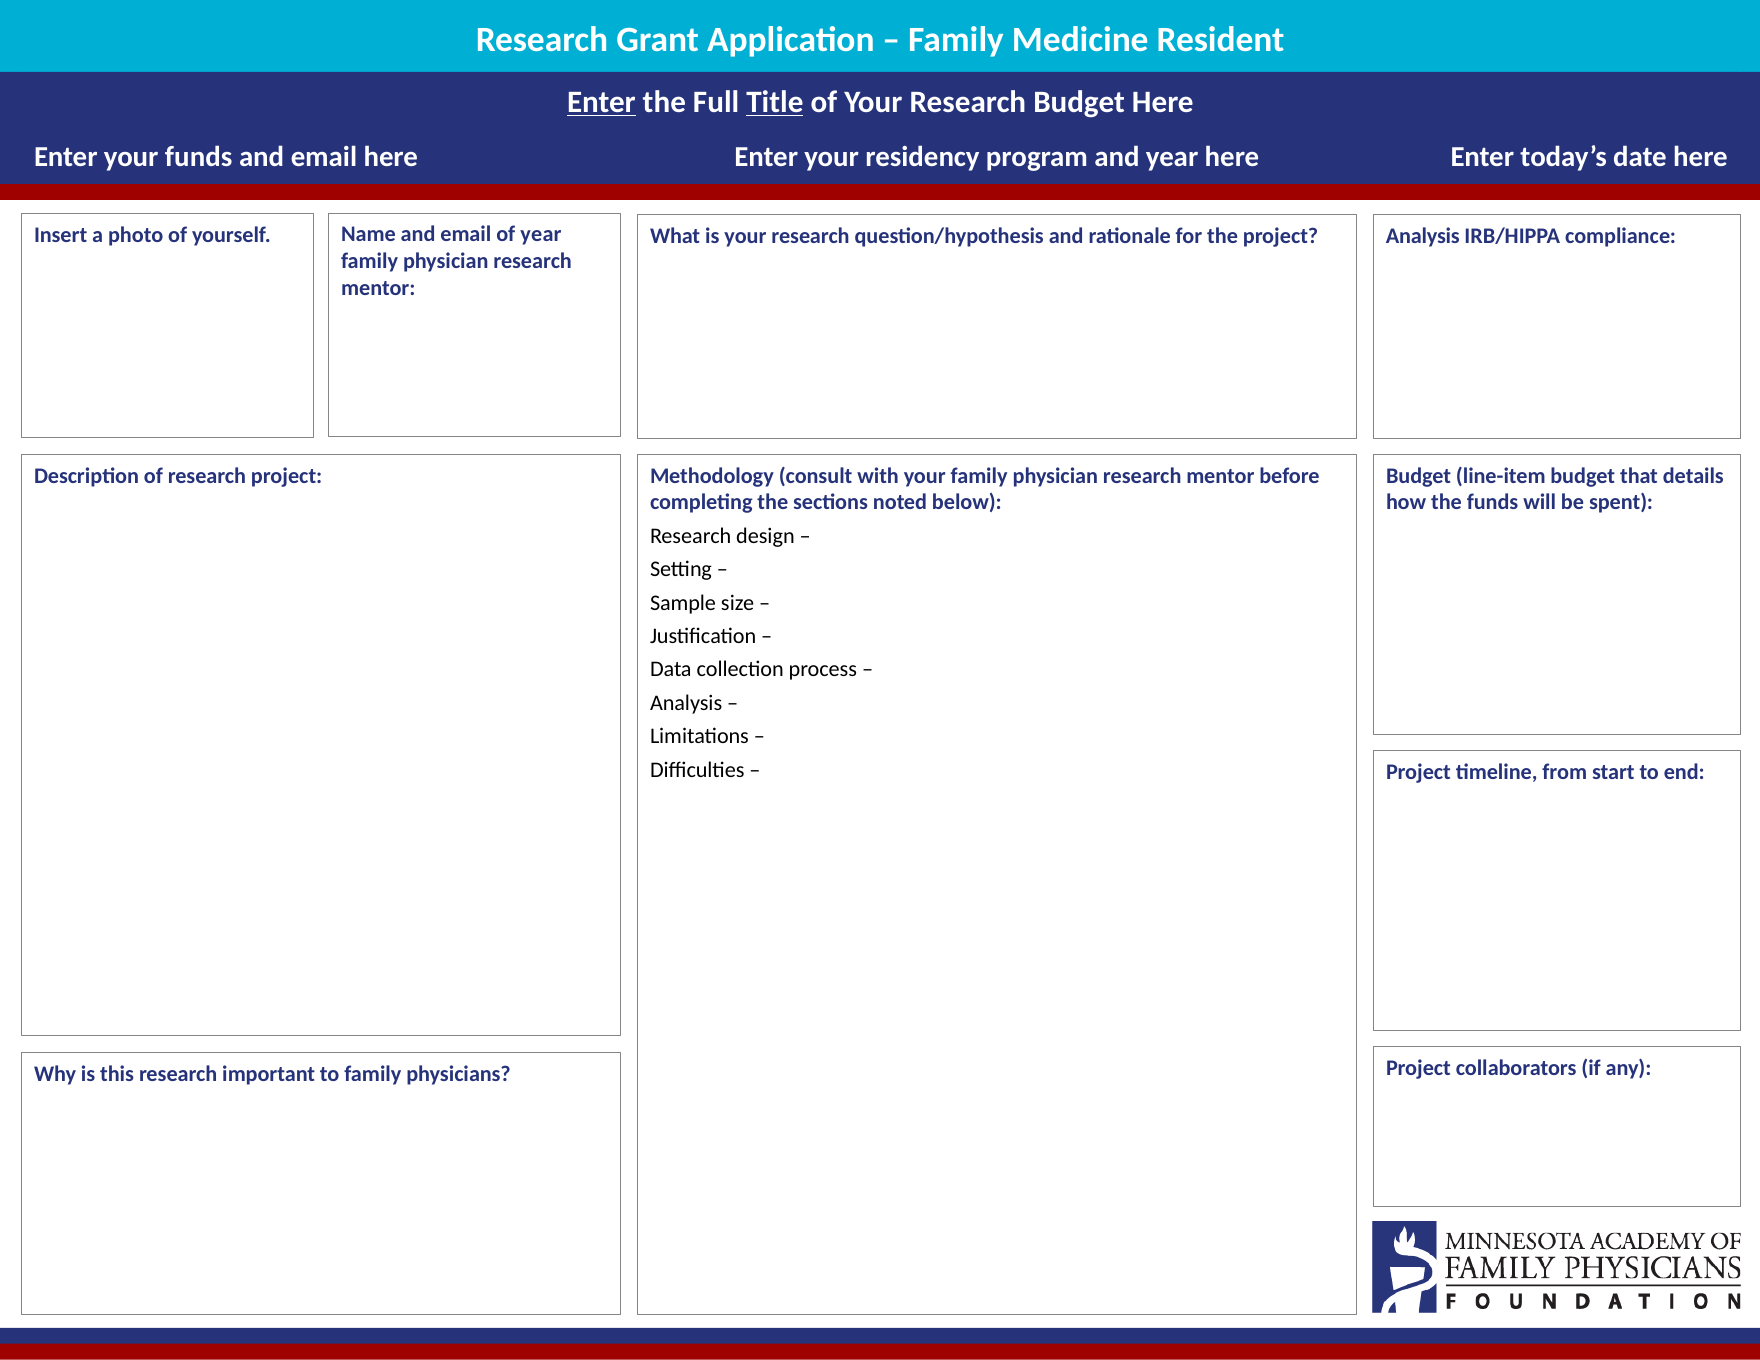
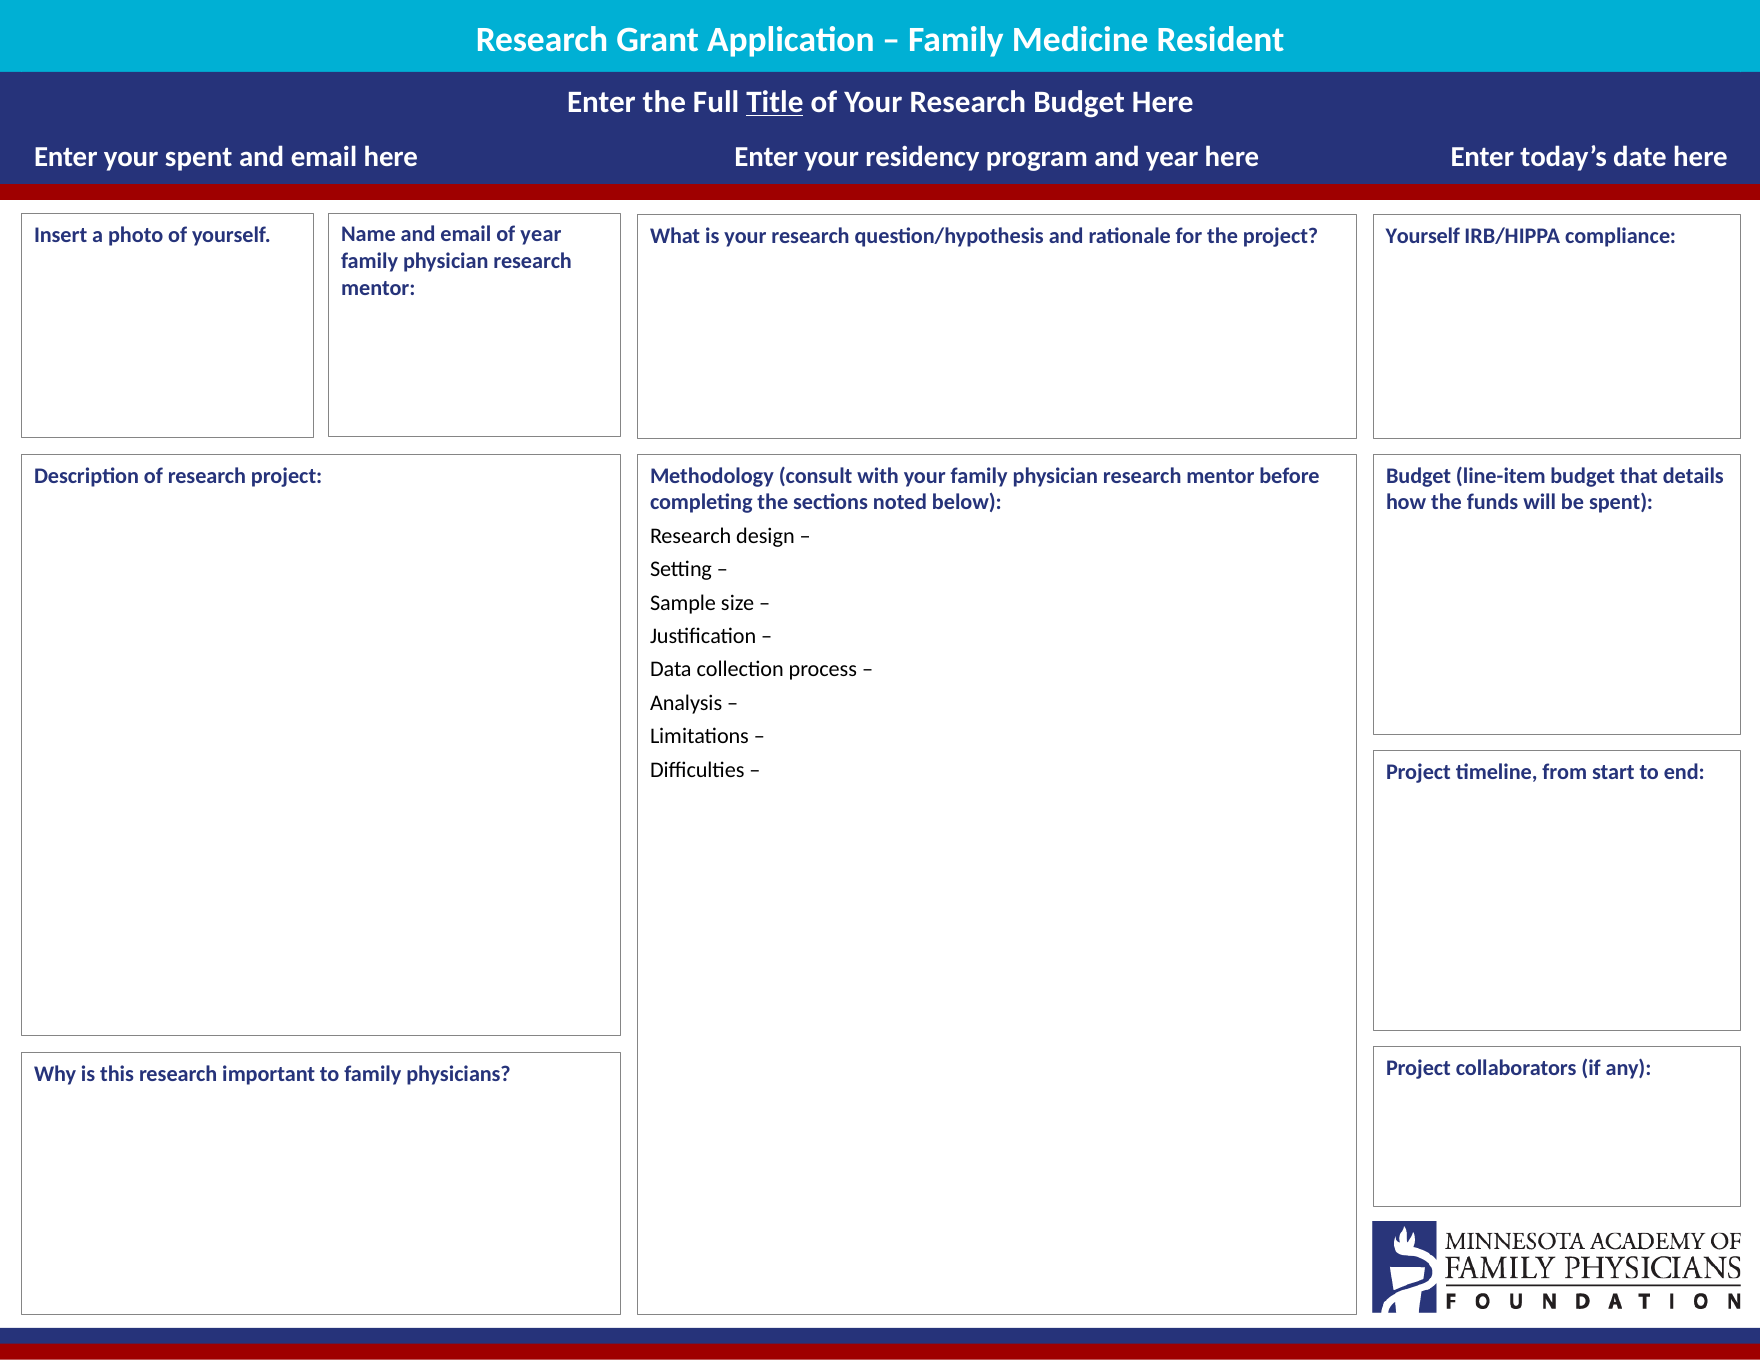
Enter at (601, 102) underline: present -> none
your funds: funds -> spent
Analysis at (1423, 236): Analysis -> Yourself
